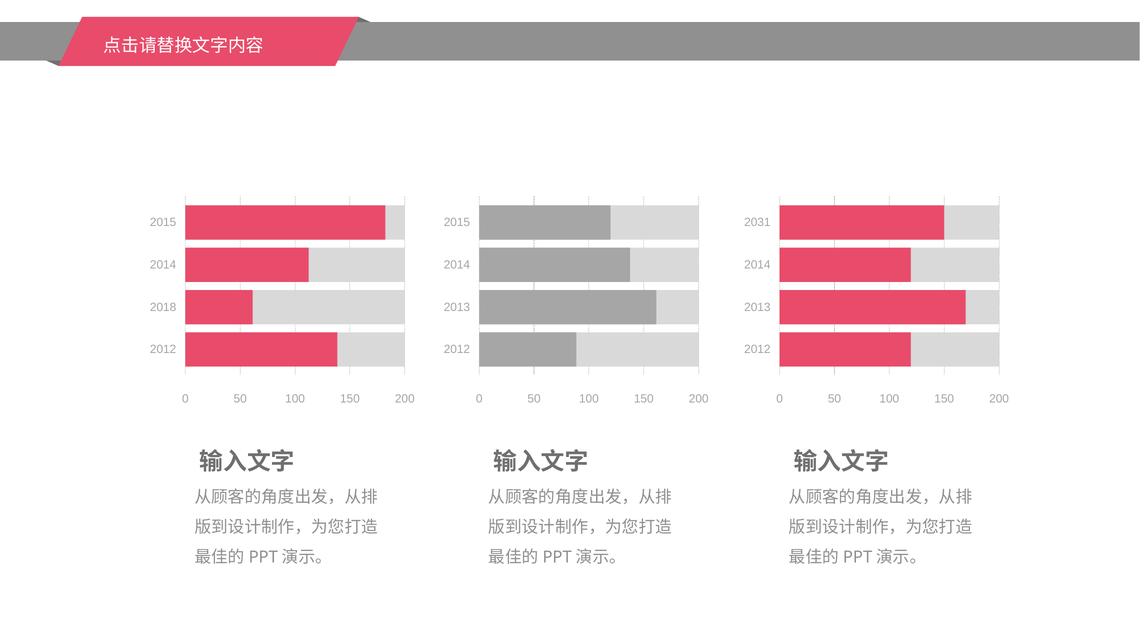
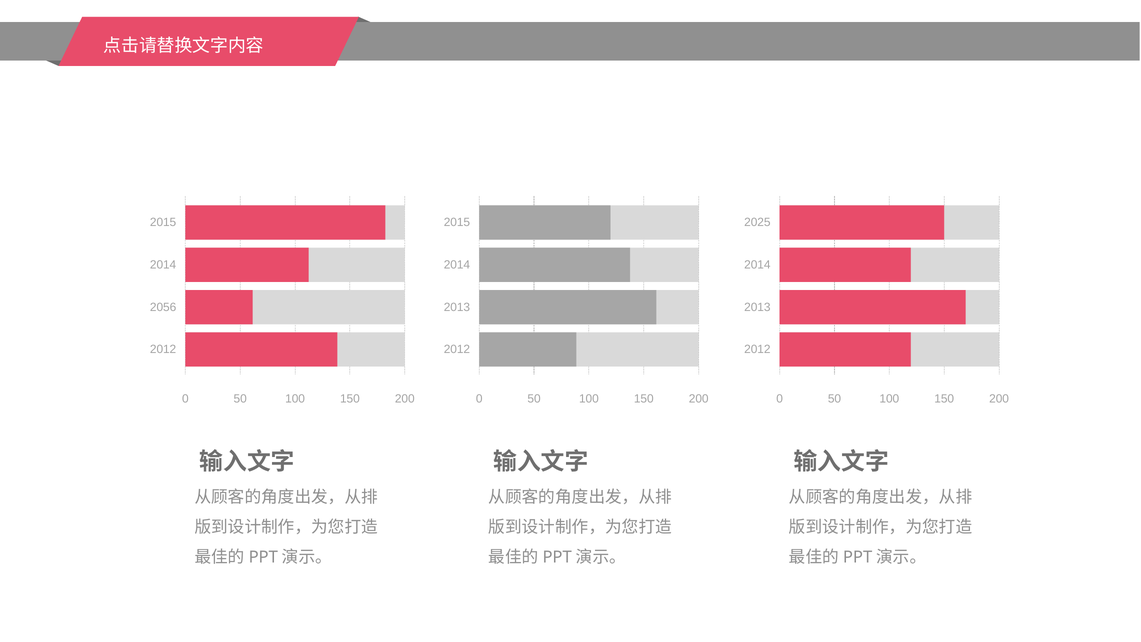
2031: 2031 -> 2025
2018: 2018 -> 2056
